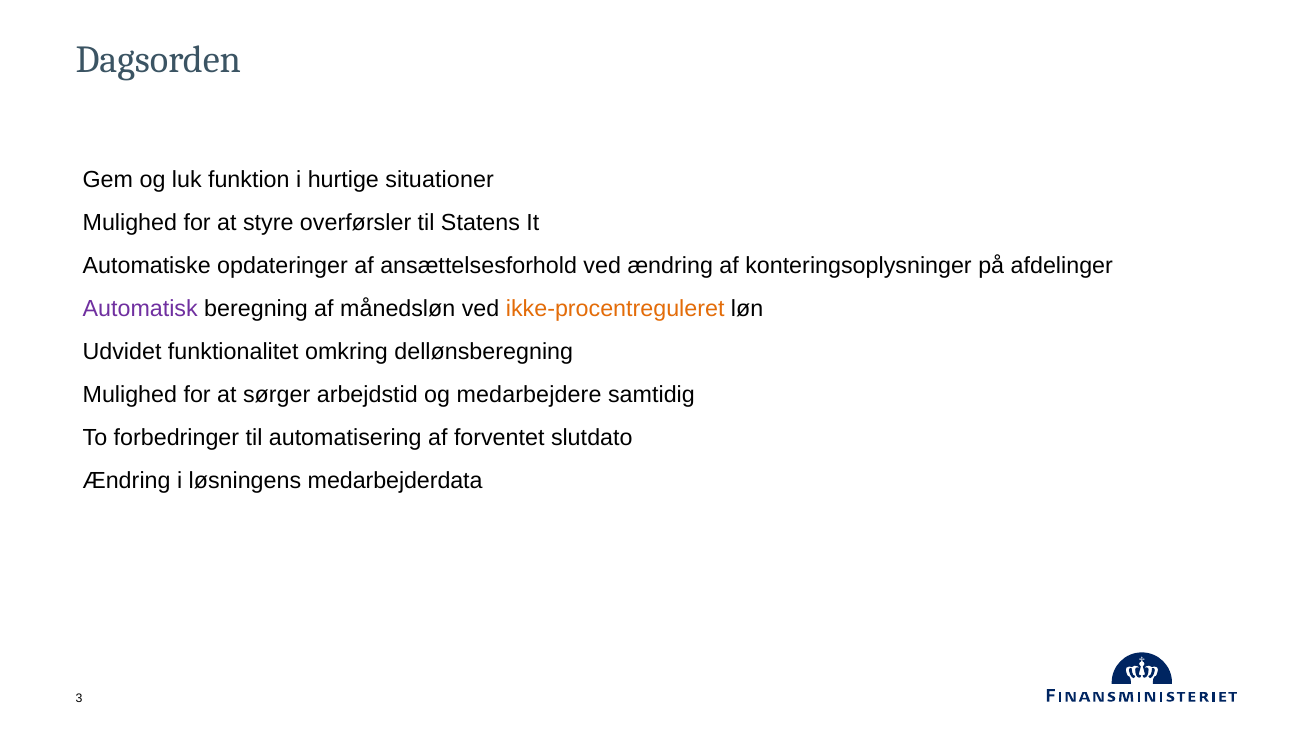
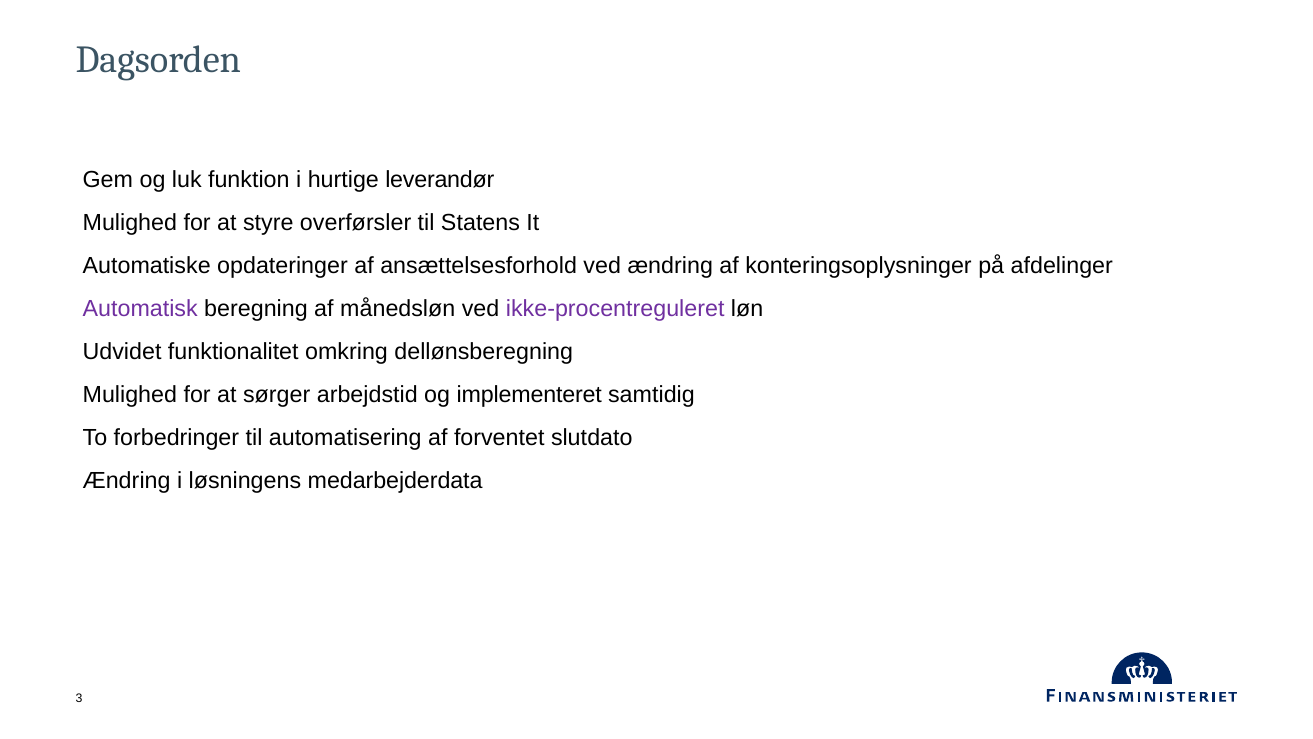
situationer: situationer -> leverandør
ikke-procentreguleret colour: orange -> purple
medarbejdere: medarbejdere -> implementeret
